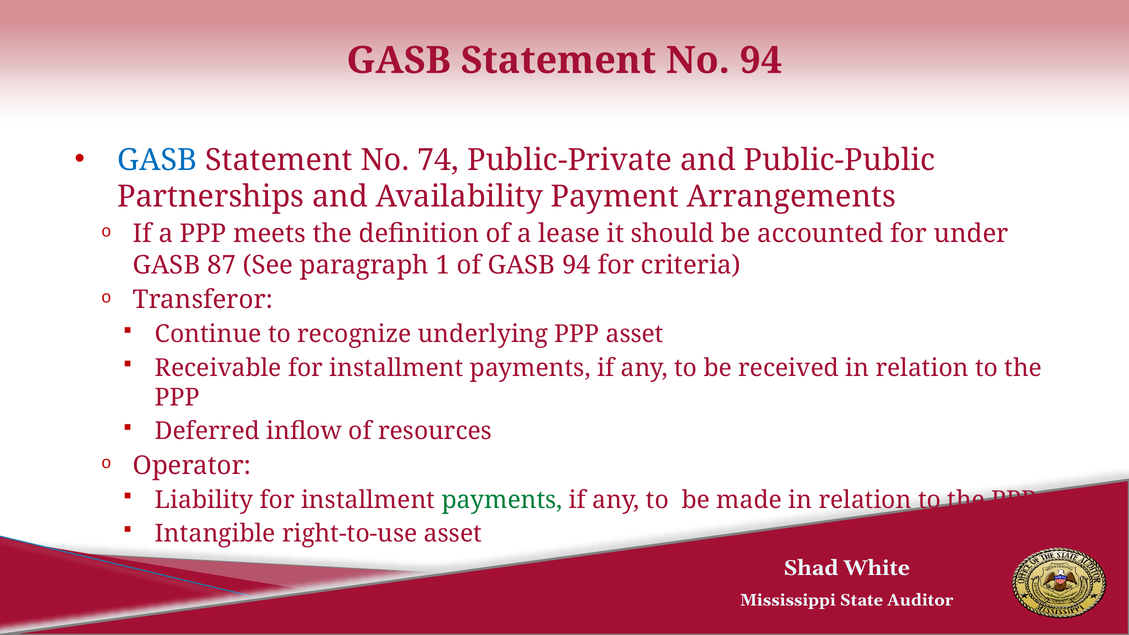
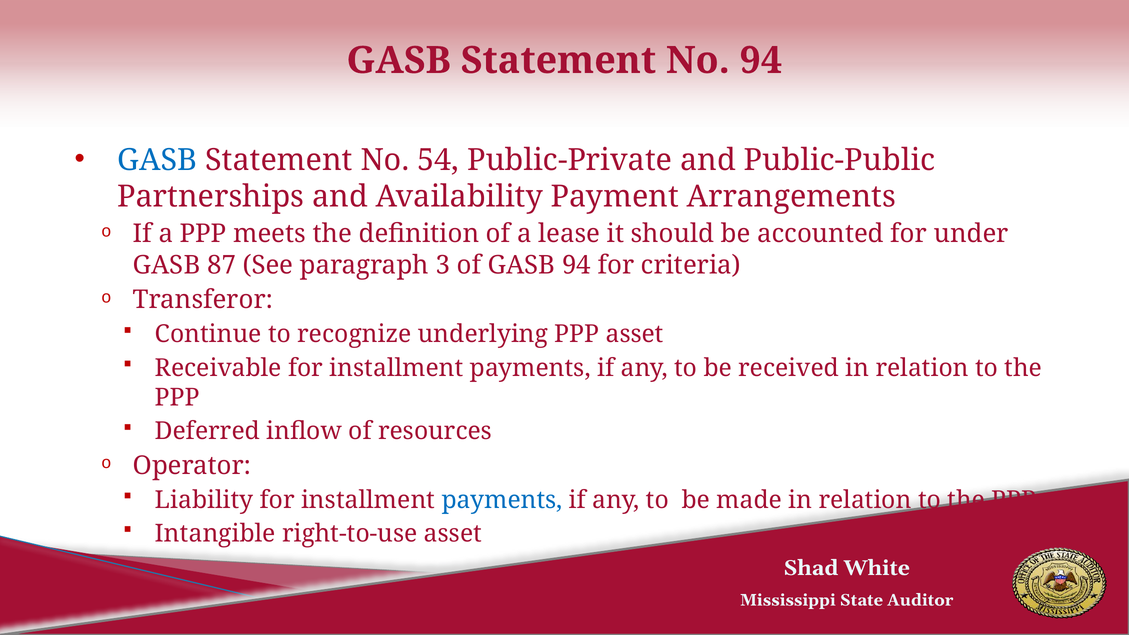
74: 74 -> 54
1: 1 -> 3
payments at (502, 500) colour: green -> blue
